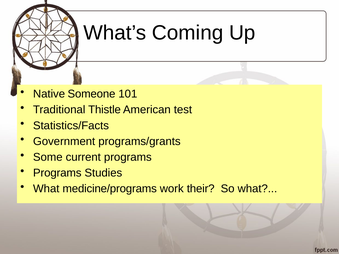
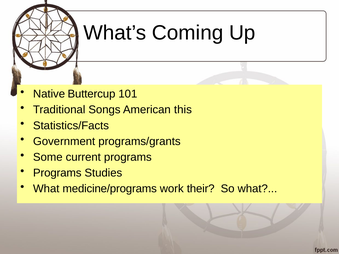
Someone: Someone -> Buttercup
Thistle: Thistle -> Songs
test: test -> this
